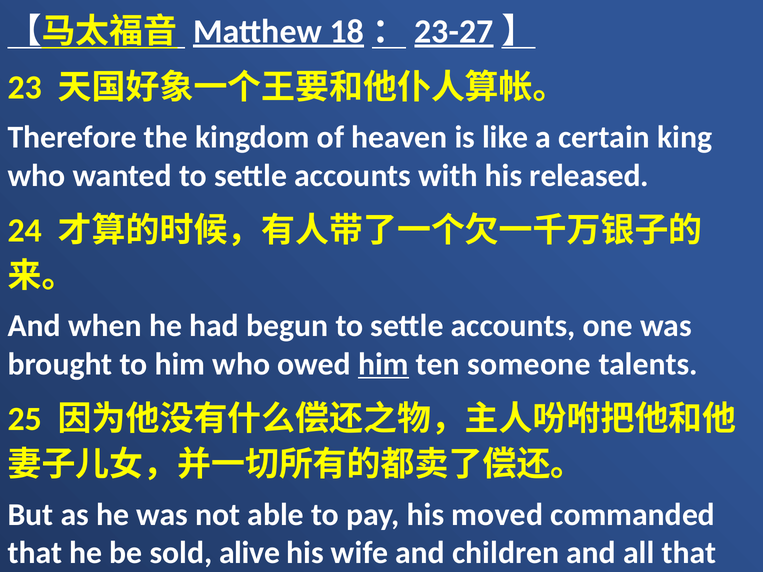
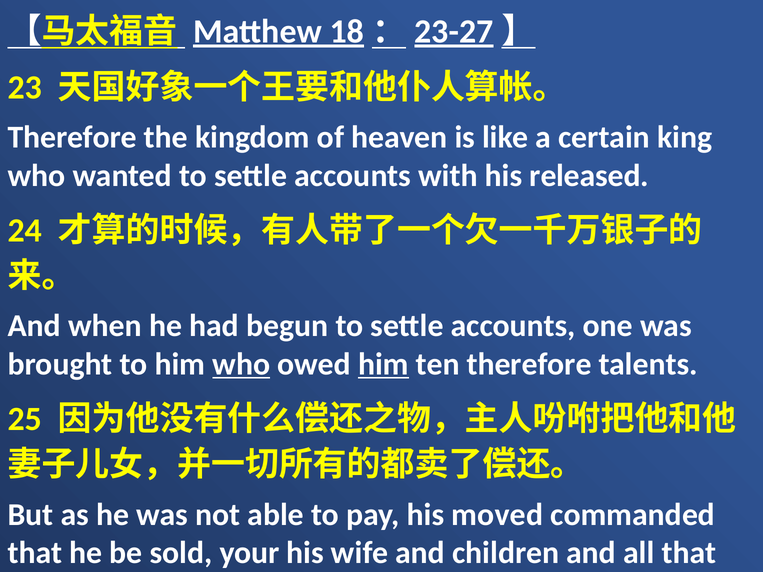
who at (241, 364) underline: none -> present
ten someone: someone -> therefore
alive: alive -> your
